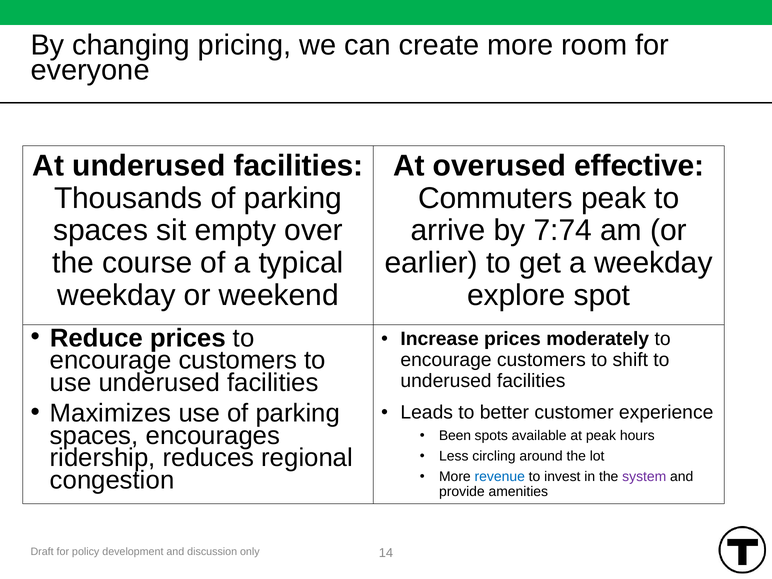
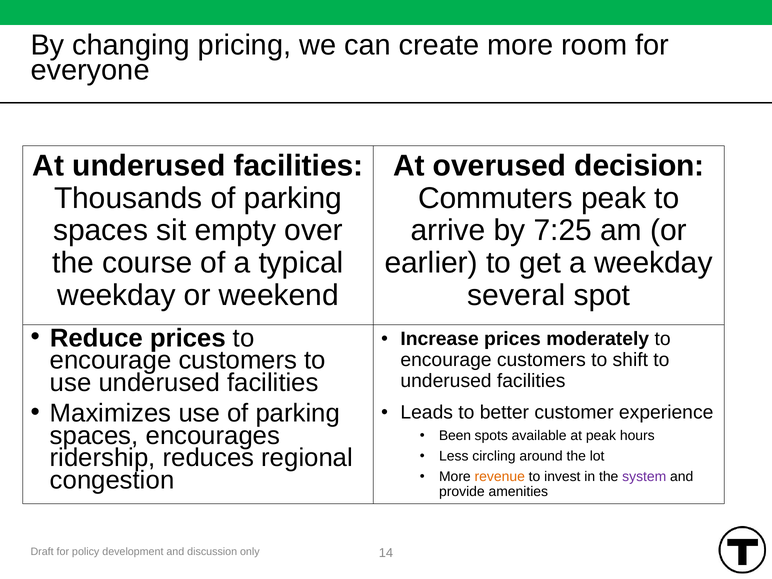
effective: effective -> decision
7:74: 7:74 -> 7:25
explore: explore -> several
revenue colour: blue -> orange
